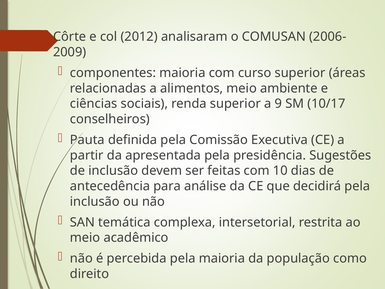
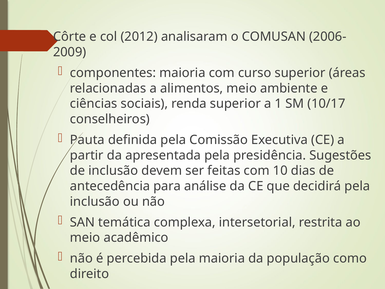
9: 9 -> 1
